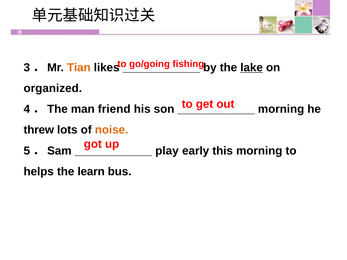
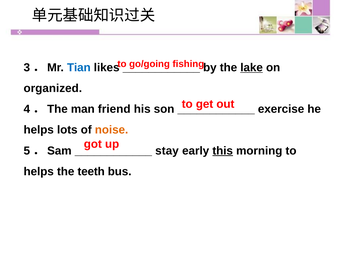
Tian colour: orange -> blue
morning at (281, 109): morning -> exercise
threw at (39, 130): threw -> helps
play: play -> stay
this underline: none -> present
learn: learn -> teeth
